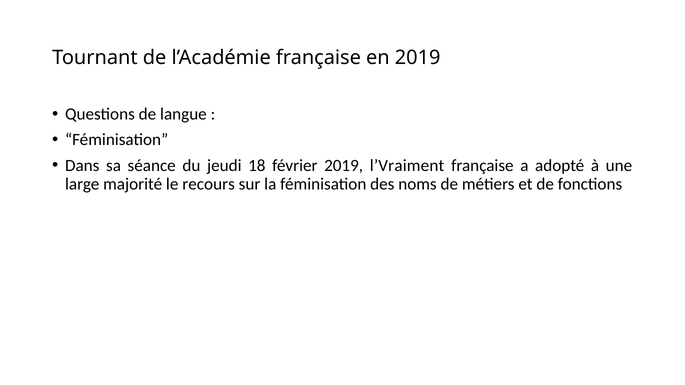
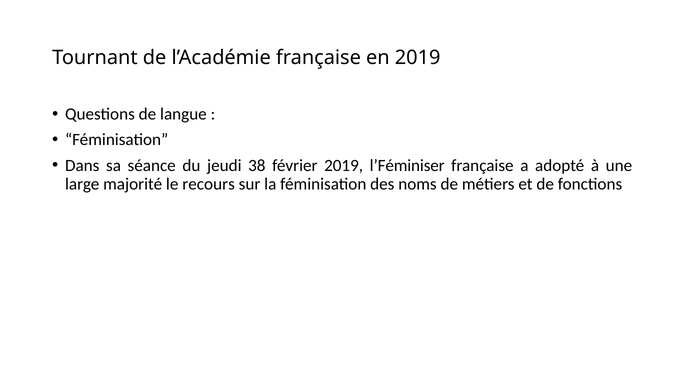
18: 18 -> 38
l’Vraiment: l’Vraiment -> l’Féminiser
